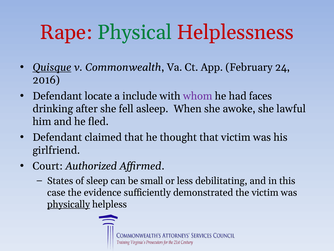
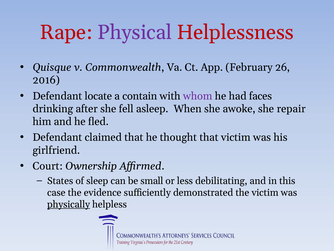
Physical colour: green -> purple
Quisque underline: present -> none
24: 24 -> 26
include: include -> contain
lawful: lawful -> repair
Authorized: Authorized -> Ownership
